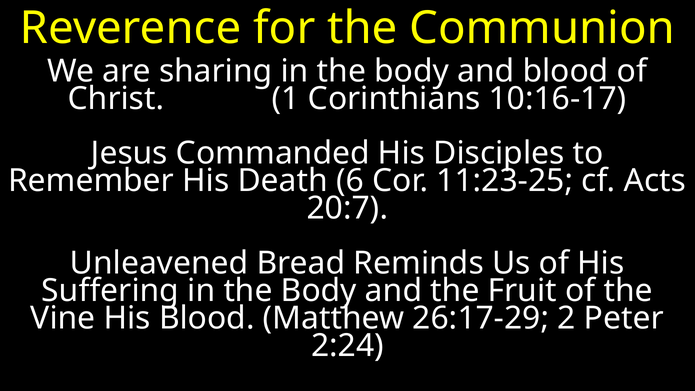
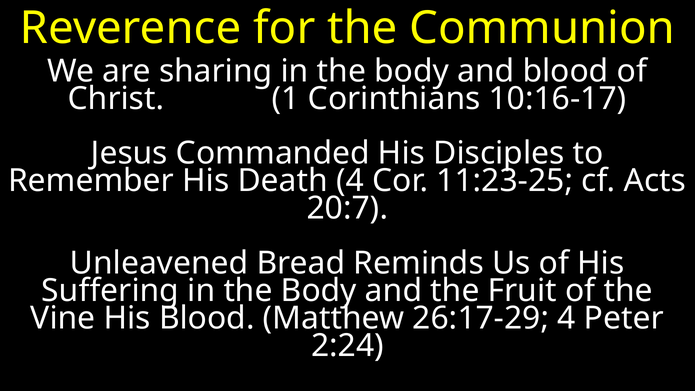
Death 6: 6 -> 4
26:17-29 2: 2 -> 4
